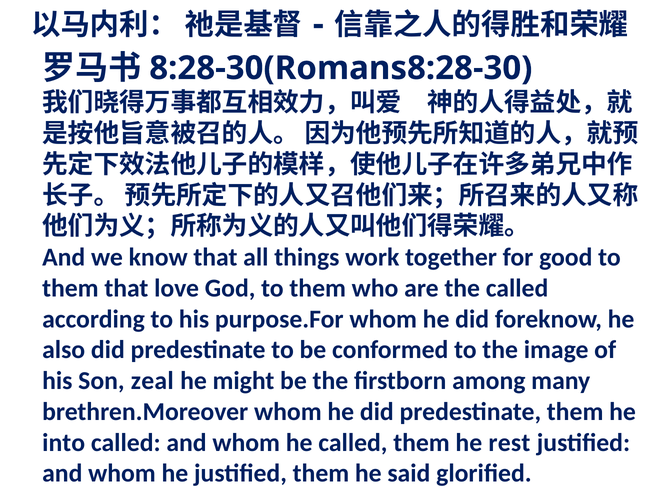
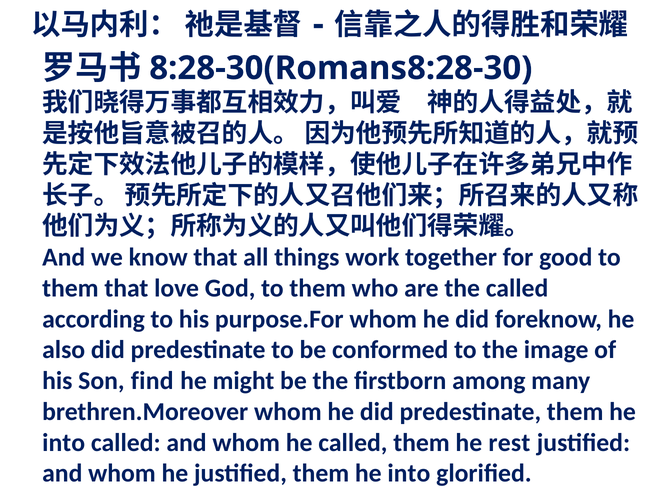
zeal: zeal -> find
justified them he said: said -> into
